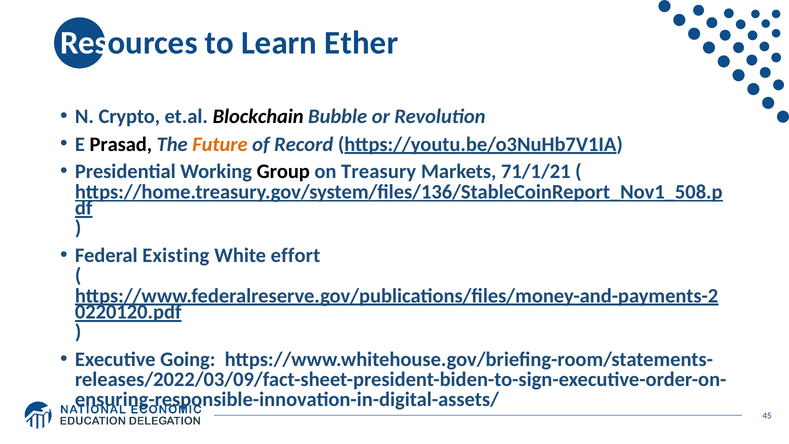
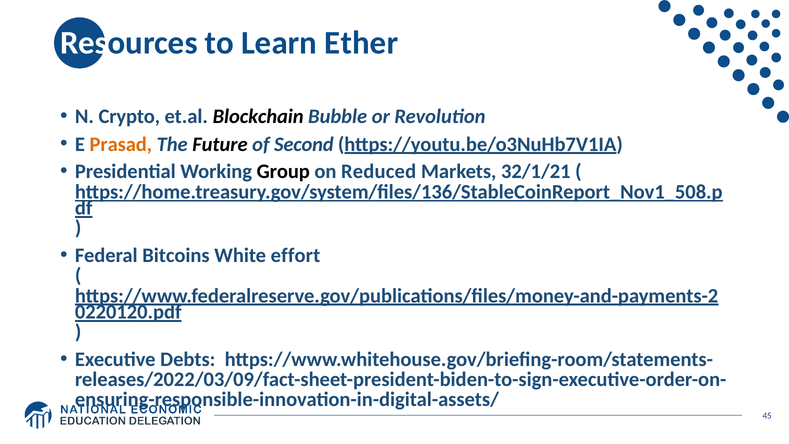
Prasad colour: black -> orange
Future colour: orange -> black
Record: Record -> Second
Treasury: Treasury -> Reduced
71/1/21: 71/1/21 -> 32/1/21
Existing: Existing -> Bitcoins
Going: Going -> Debts
